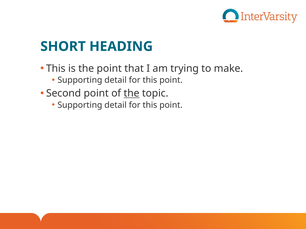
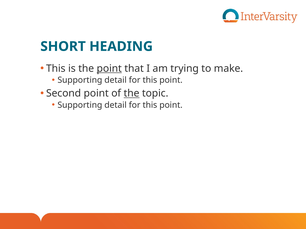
point at (109, 69) underline: none -> present
